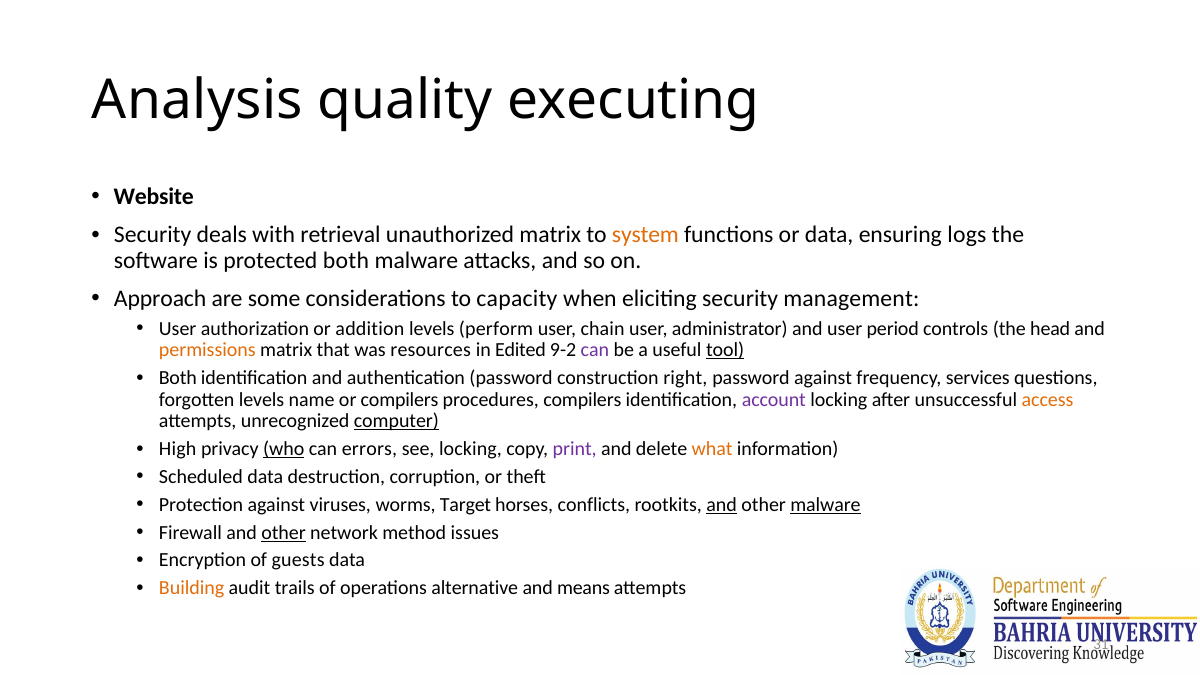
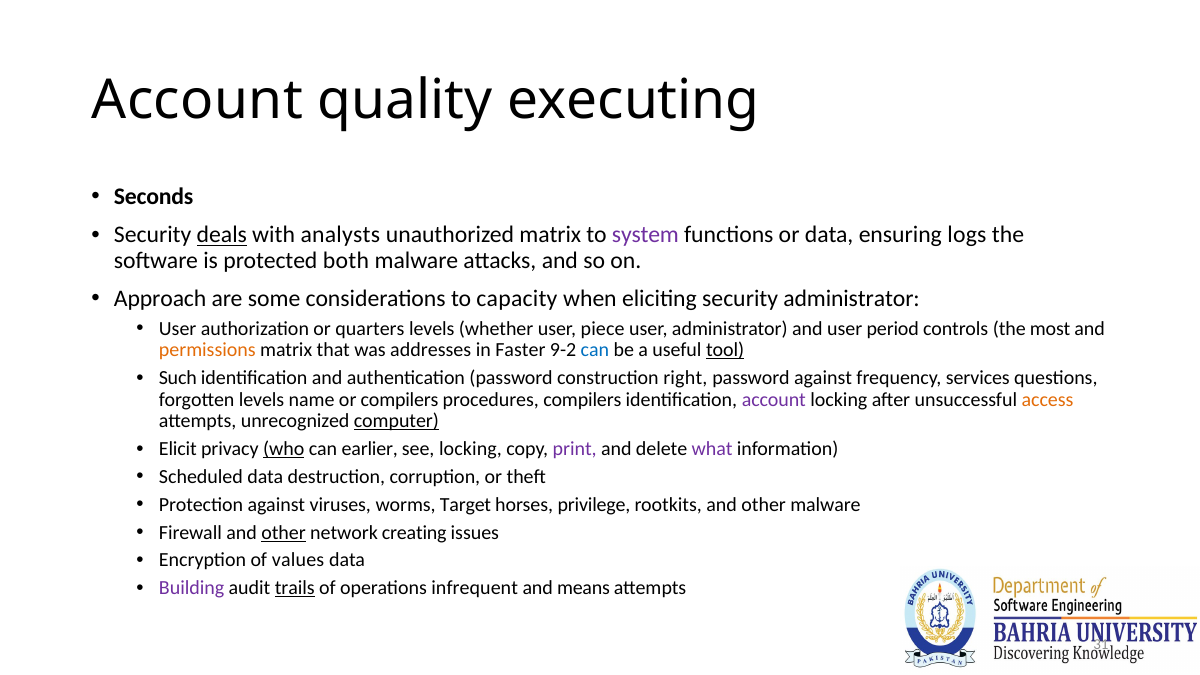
Analysis at (197, 101): Analysis -> Account
Website: Website -> Seconds
deals underline: none -> present
retrieval: retrieval -> analysts
system colour: orange -> purple
security management: management -> administrator
addition: addition -> quarters
perform: perform -> whether
chain: chain -> piece
head: head -> most
resources: resources -> addresses
Edited: Edited -> Faster
can at (595, 350) colour: purple -> blue
Both at (178, 378): Both -> Such
High: High -> Elicit
errors: errors -> earlier
what colour: orange -> purple
conflicts: conflicts -> privilege
and at (722, 505) underline: present -> none
malware at (825, 505) underline: present -> none
method: method -> creating
guests: guests -> values
Building colour: orange -> purple
trails underline: none -> present
alternative: alternative -> infrequent
